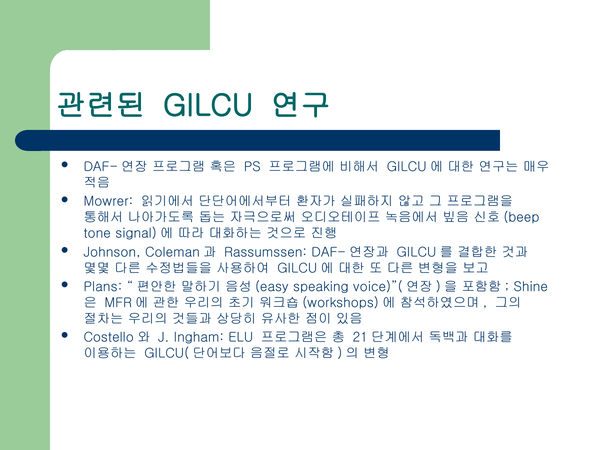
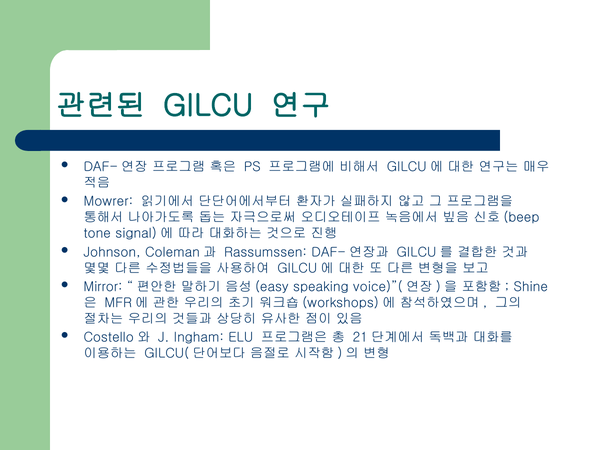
Plans: Plans -> Mirror
